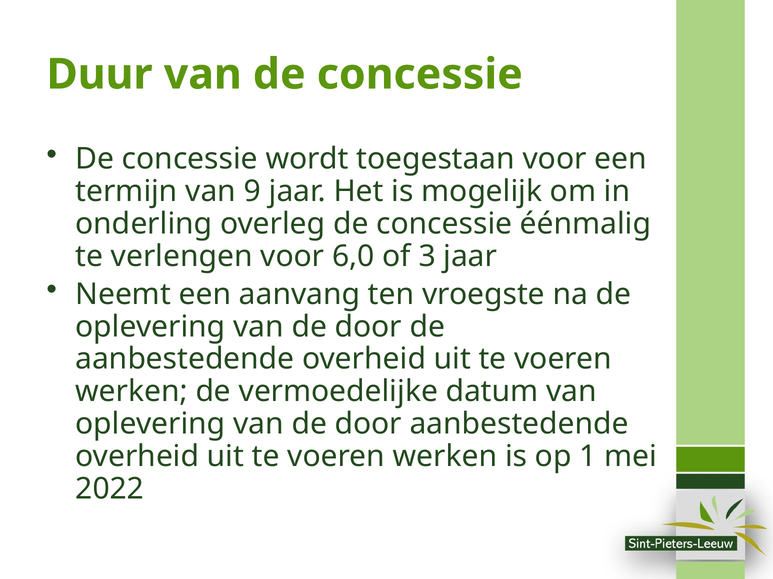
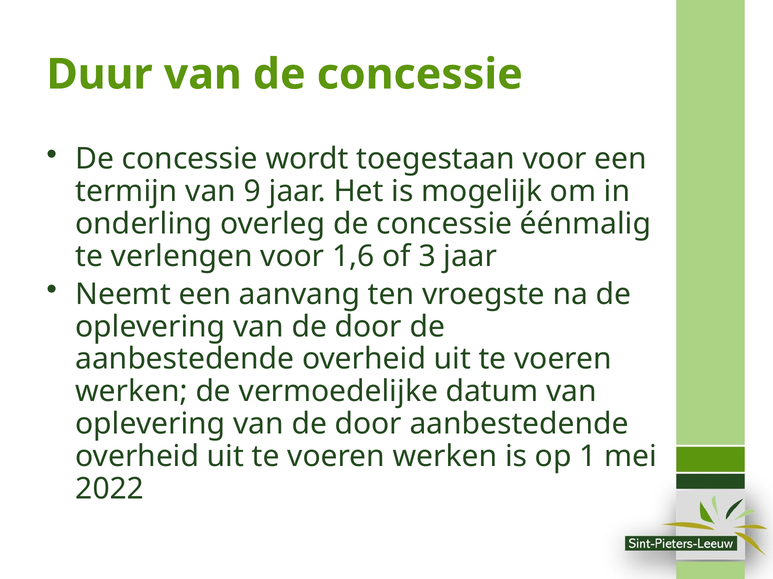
6,0: 6,0 -> 1,6
